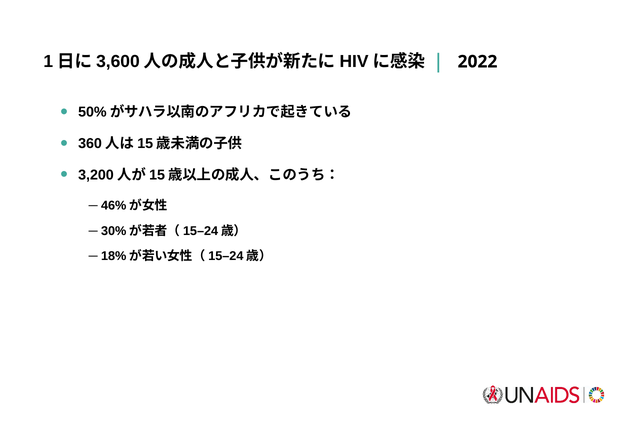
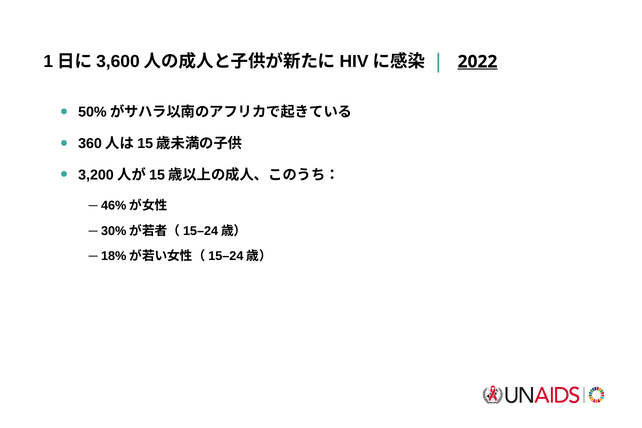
2022 underline: none -> present
